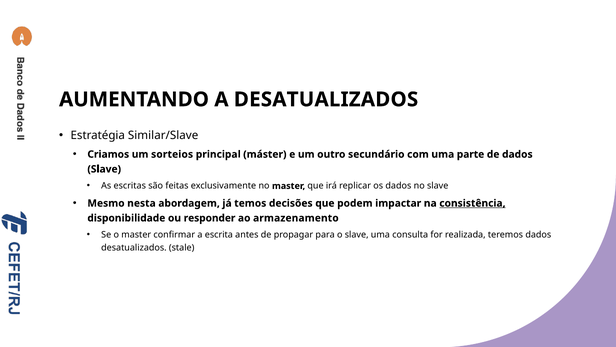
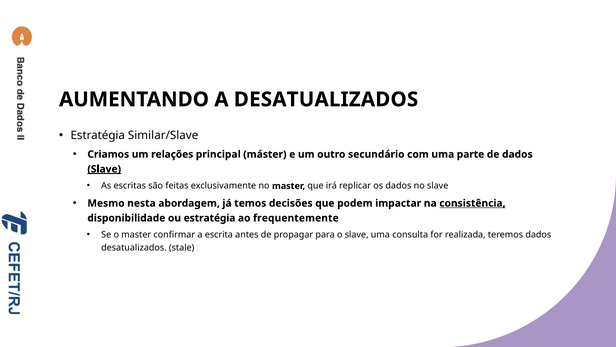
sorteios: sorteios -> relações
Slave at (104, 169) underline: none -> present
ou responder: responder -> estratégia
armazenamento: armazenamento -> frequentemente
